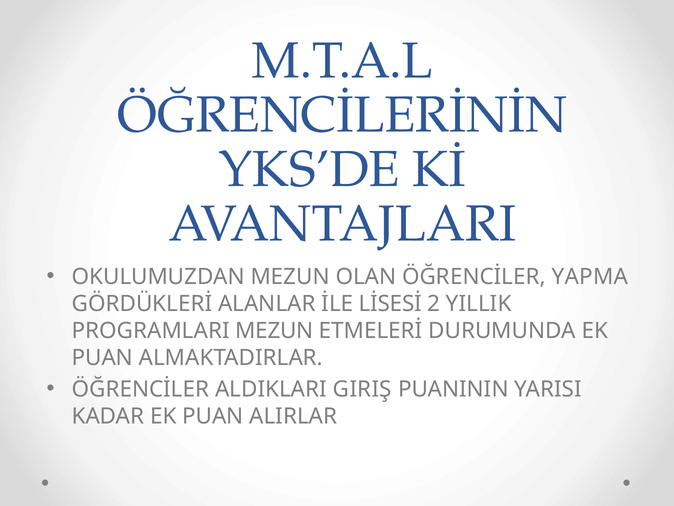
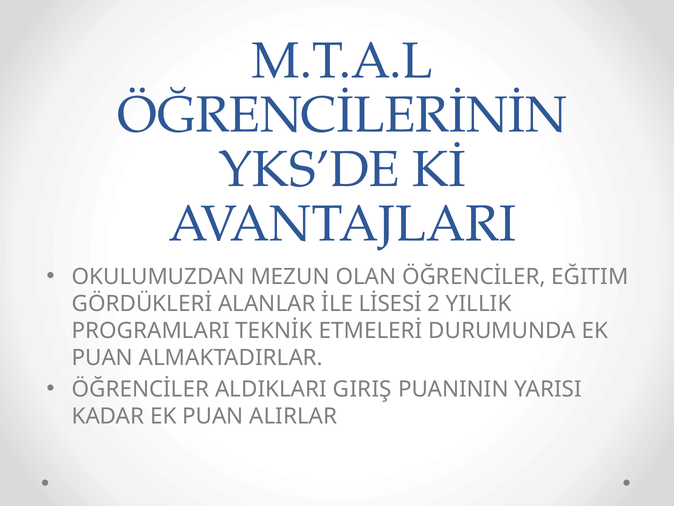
YAPMA: YAPMA -> EĞITIM
PROGRAMLARI MEZUN: MEZUN -> TEKNİK
